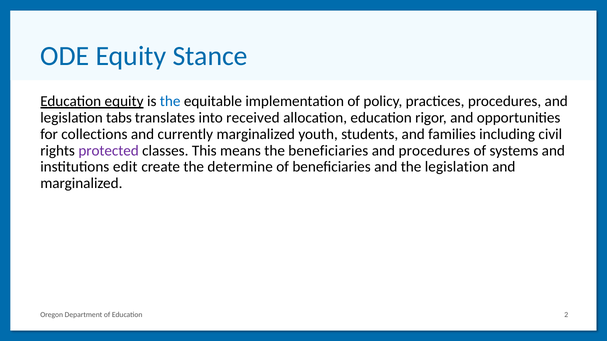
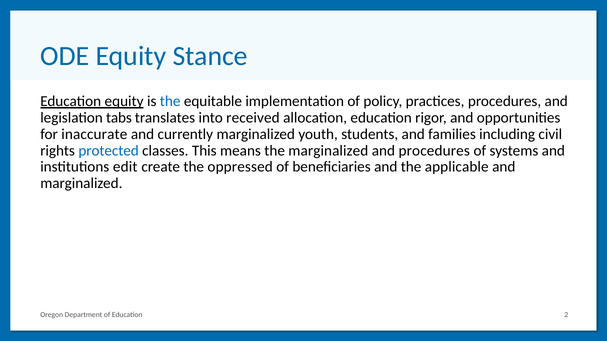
collections: collections -> inaccurate
protected colour: purple -> blue
the beneficiaries: beneficiaries -> marginalized
determine: determine -> oppressed
the legislation: legislation -> applicable
